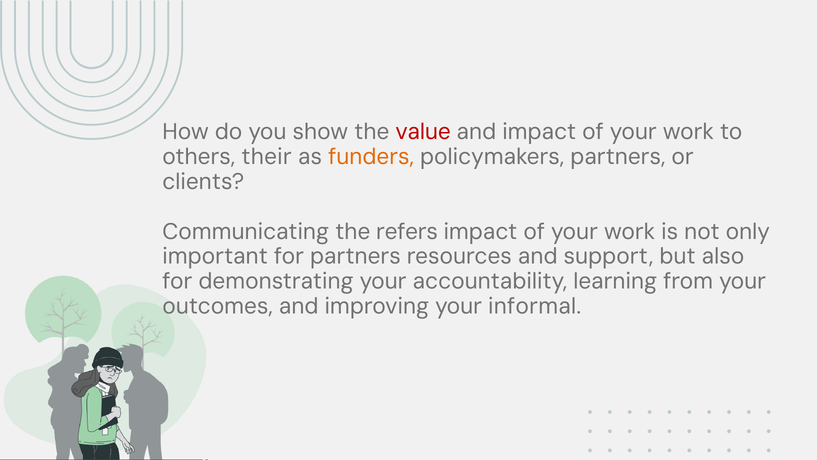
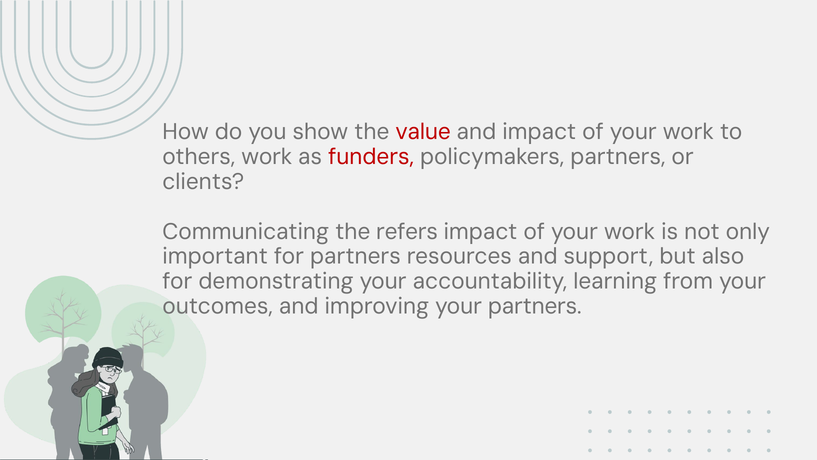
others their: their -> work
funders colour: orange -> red
your informal: informal -> partners
